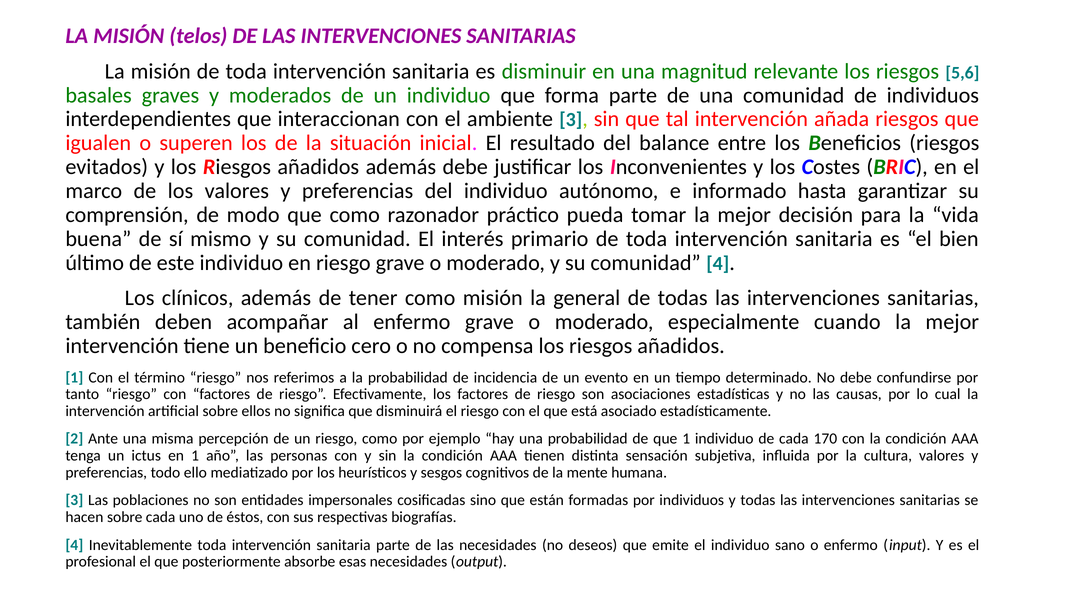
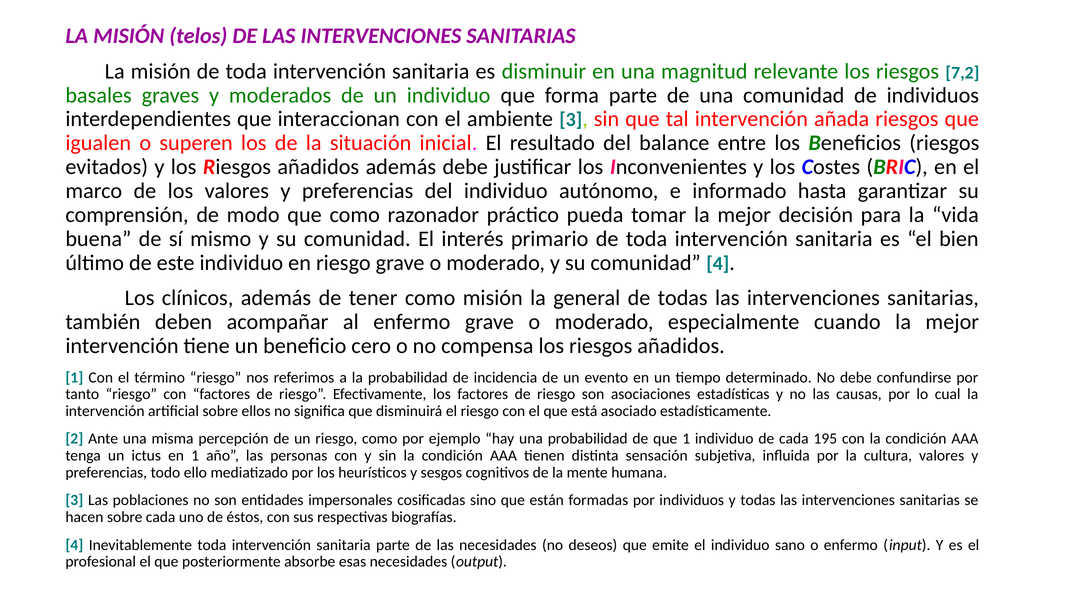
5,6: 5,6 -> 7,2
170: 170 -> 195
